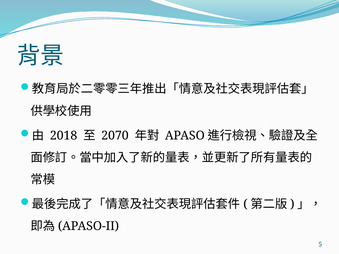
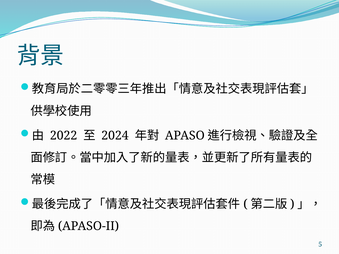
2018: 2018 -> 2022
2070: 2070 -> 2024
